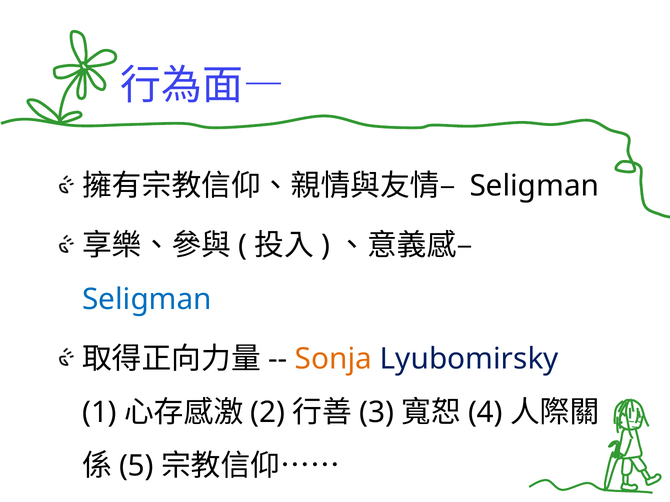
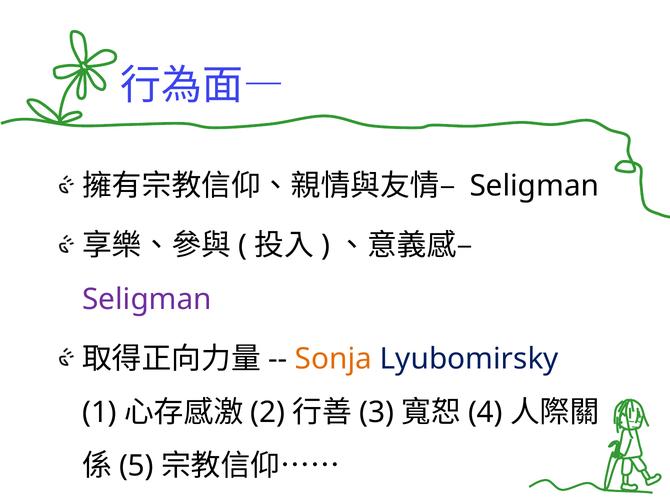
Seligman at (147, 299) colour: blue -> purple
